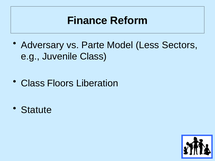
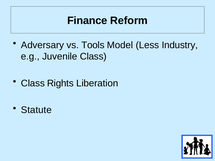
Parte: Parte -> Tools
Sectors: Sectors -> Industry
Floors: Floors -> Rights
